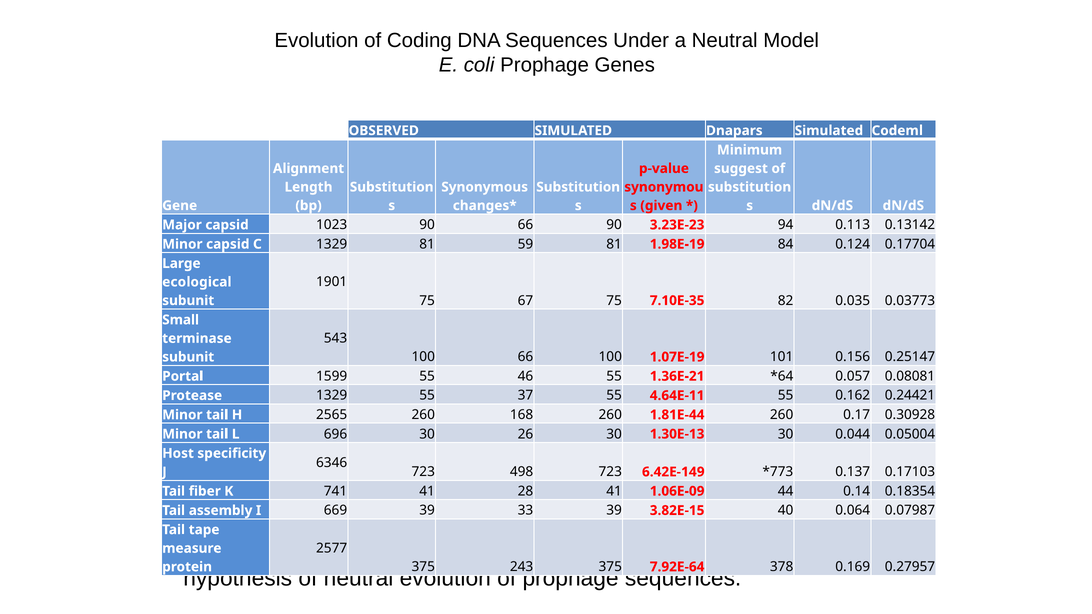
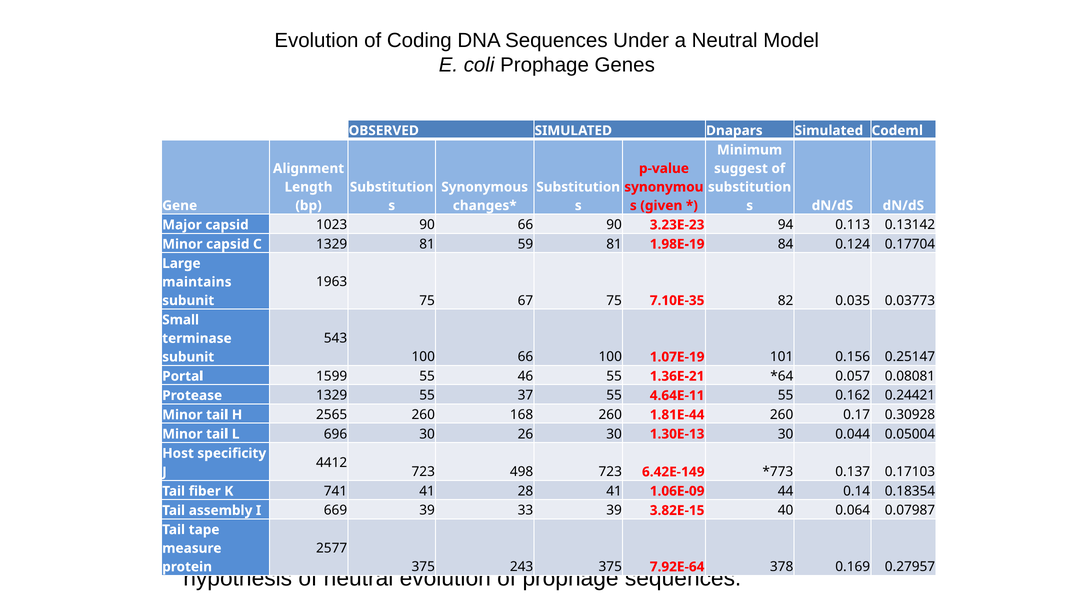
1901: 1901 -> 1963
ecological: ecological -> maintains
6346: 6346 -> 4412
